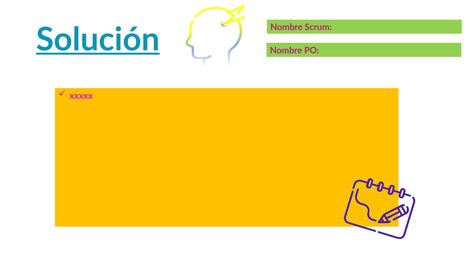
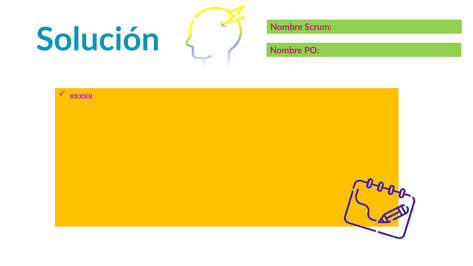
Solución underline: present -> none
